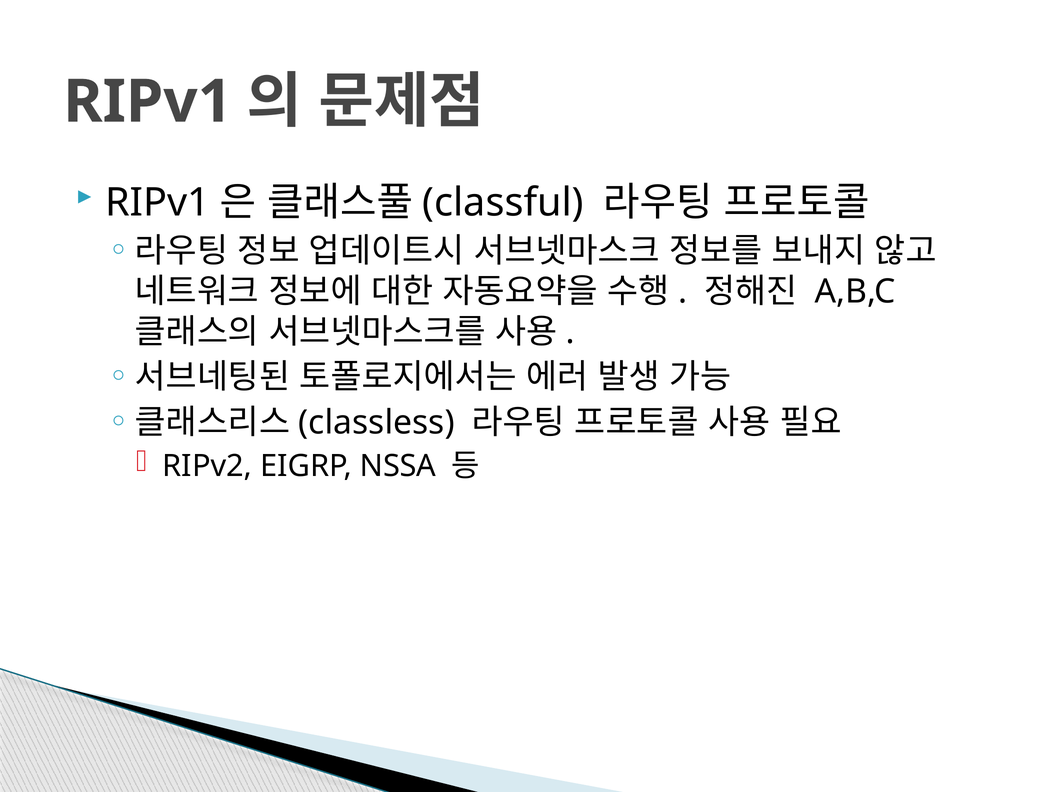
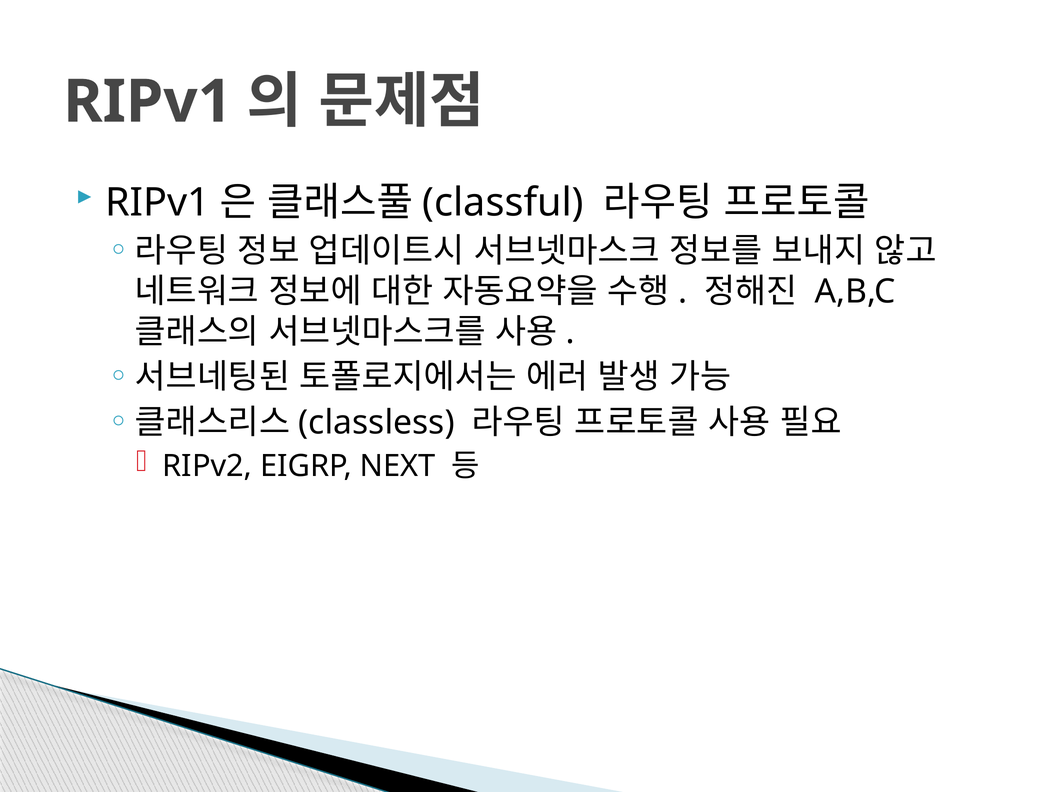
NSSA: NSSA -> NEXT
